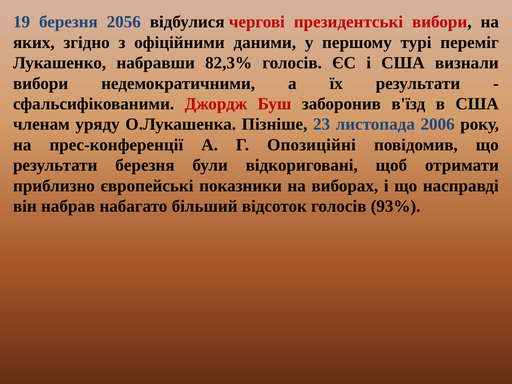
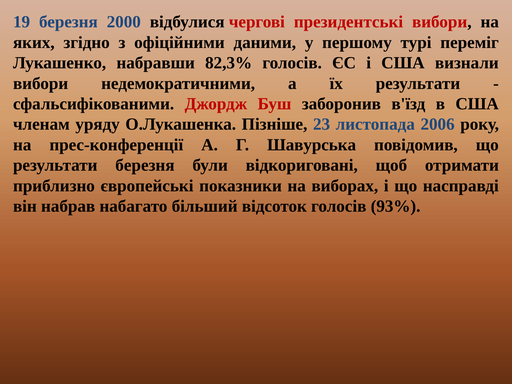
2056: 2056 -> 2000
Опозиційні: Опозиційні -> Шавурська
